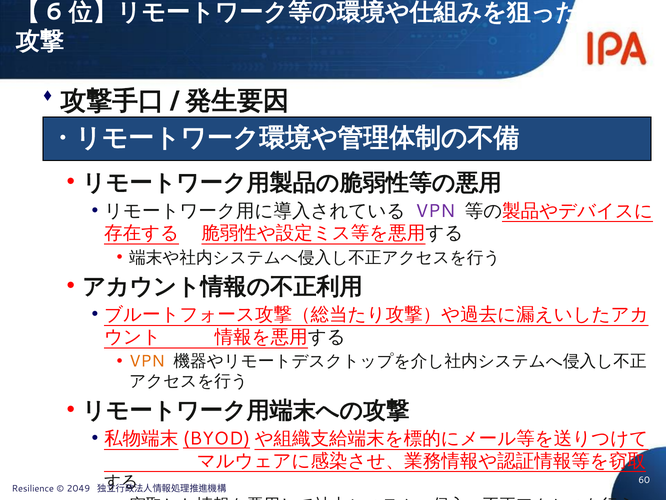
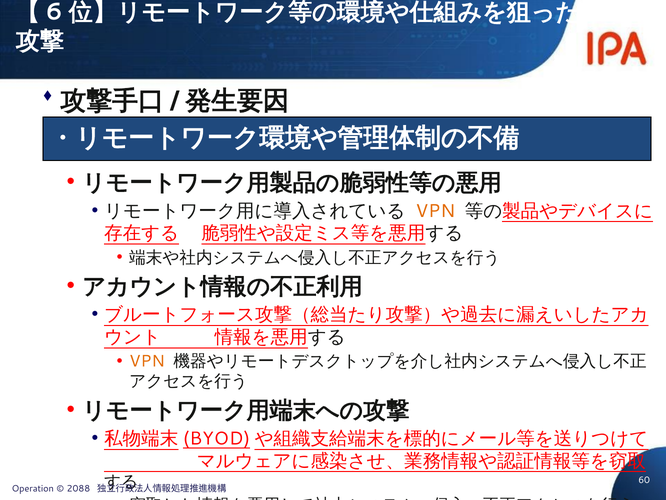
VPN at (435, 211) colour: purple -> orange
Resilience: Resilience -> Operation
2049: 2049 -> 2088
